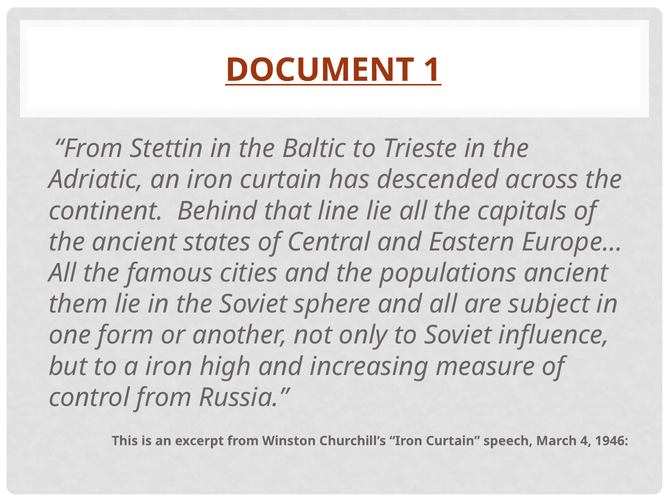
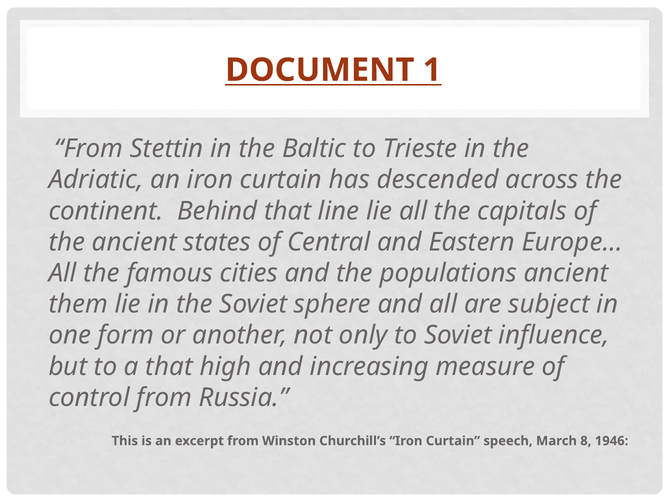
a iron: iron -> that
4: 4 -> 8
